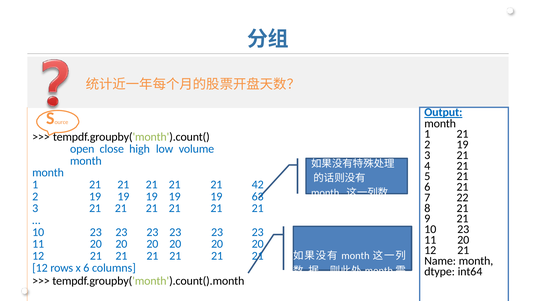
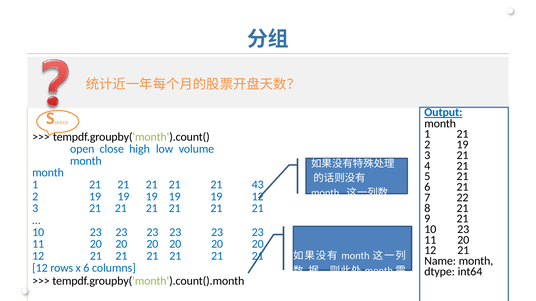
42: 42 -> 43
19 63: 63 -> 12
